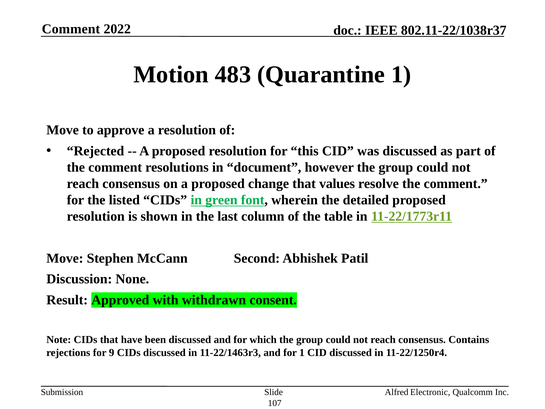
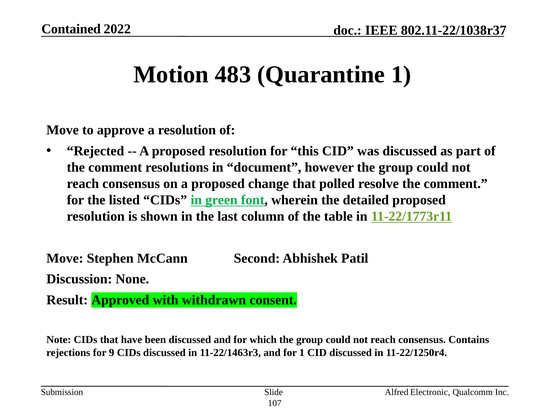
Comment at (71, 29): Comment -> Contained
values: values -> polled
